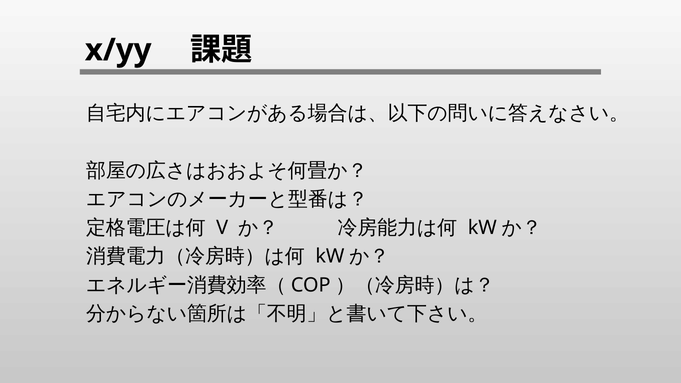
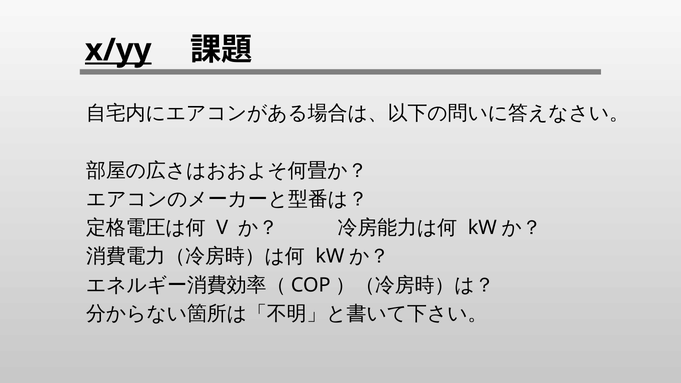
x/yy underline: none -> present
